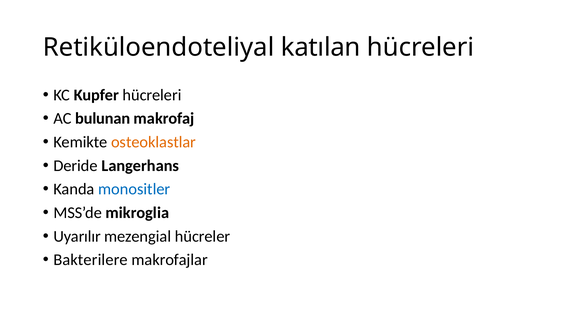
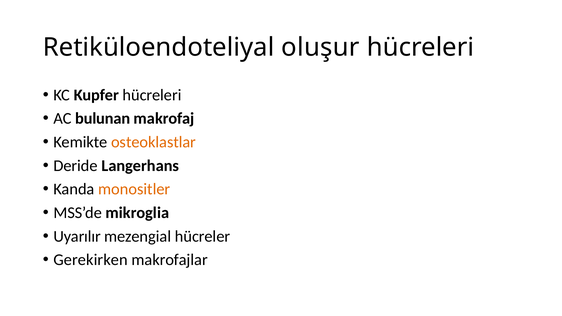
katılan: katılan -> oluşur
monositler colour: blue -> orange
Bakterilere: Bakterilere -> Gerekirken
